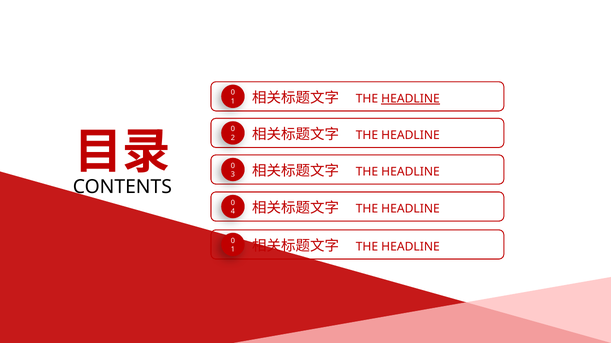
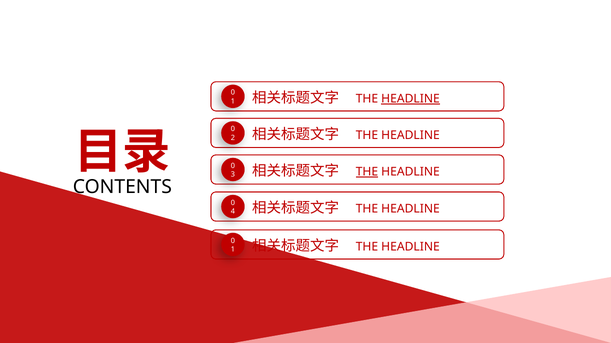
THE at (367, 172) underline: none -> present
